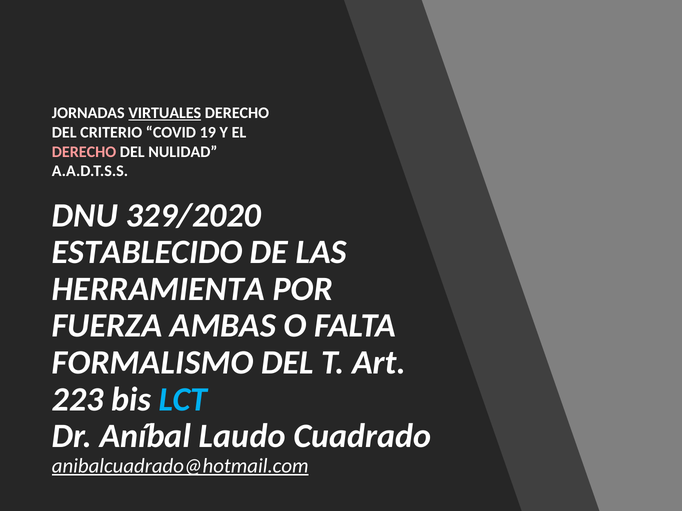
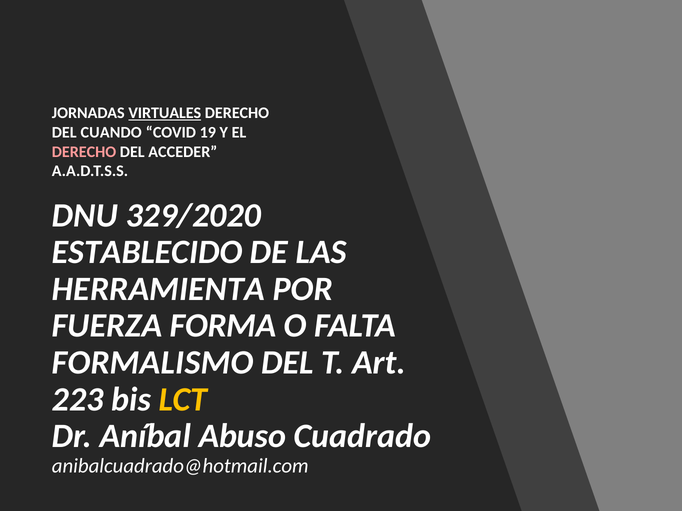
CRITERIO: CRITERIO -> CUANDO
NULIDAD: NULIDAD -> ACCEDER
AMBAS: AMBAS -> FORMA
LCT colour: light blue -> yellow
Laudo: Laudo -> Abuso
anibalcuadrado@hotmail.com underline: present -> none
